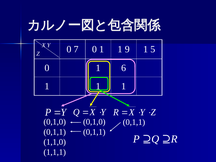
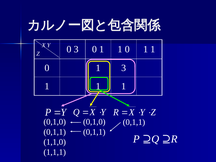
0 7: 7 -> 3
9 at (127, 49): 9 -> 0
5 at (153, 49): 5 -> 1
1 6: 6 -> 3
